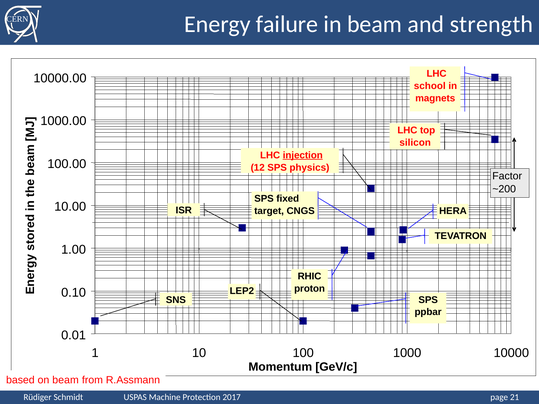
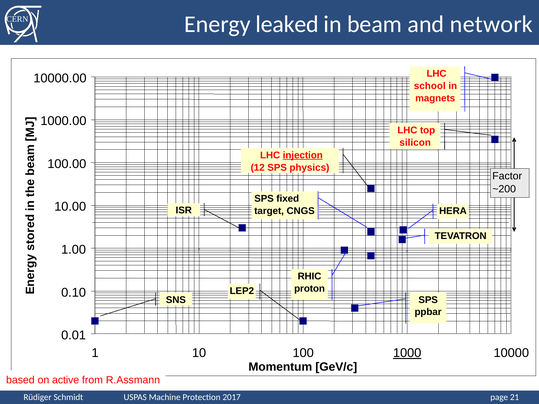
failure: failure -> leaked
strength: strength -> network
1000 underline: none -> present
on beam: beam -> active
